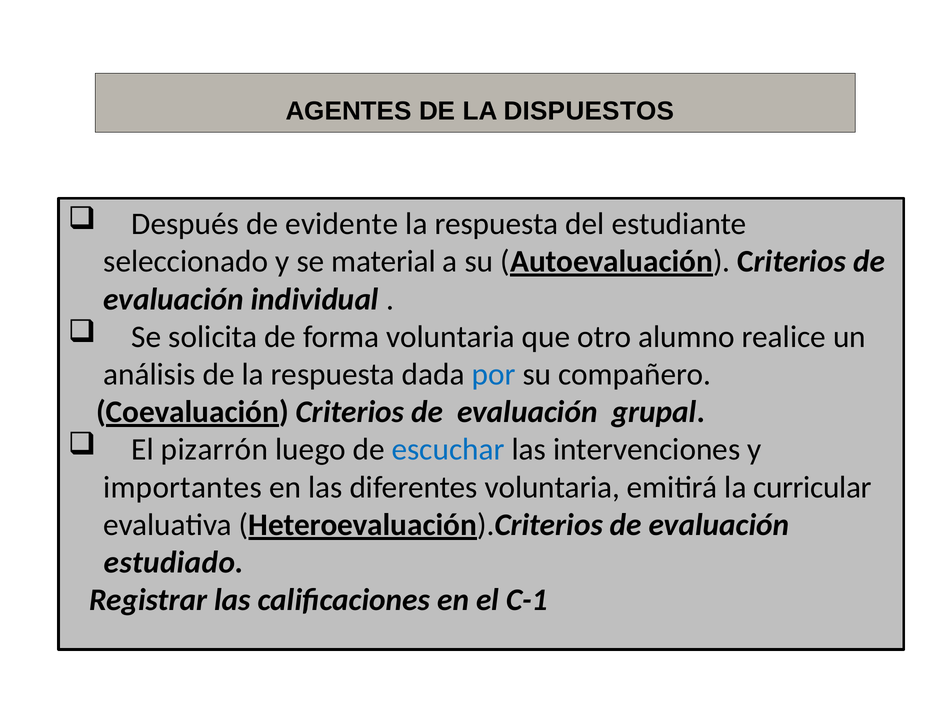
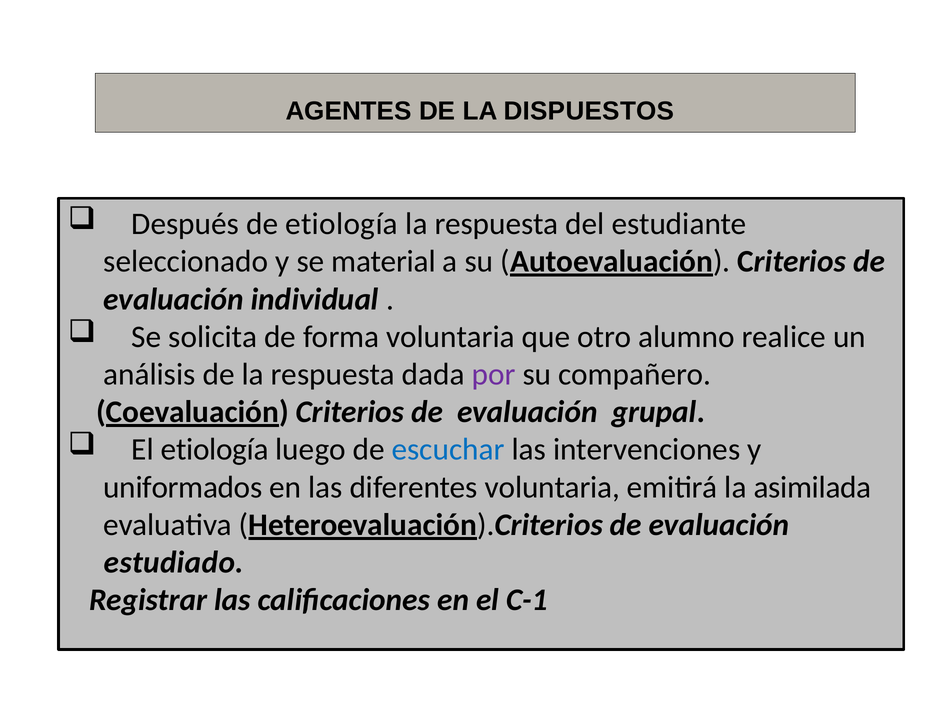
de evidente: evidente -> etiología
por colour: blue -> purple
El pizarrón: pizarrón -> etiología
importantes: importantes -> uniformados
curricular: curricular -> asimilada
